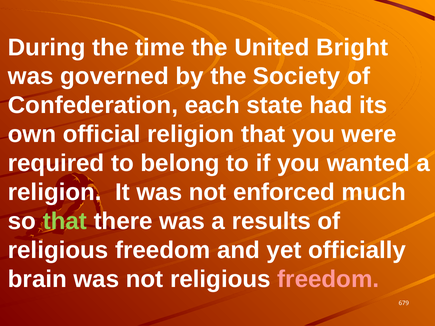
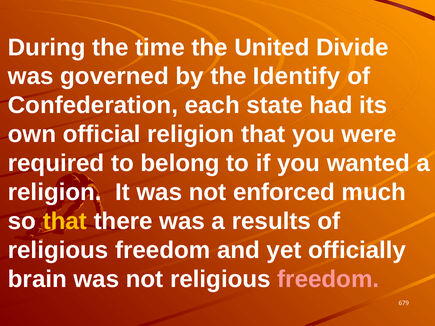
Bright: Bright -> Divide
Society: Society -> Identify
that at (65, 221) colour: light green -> yellow
